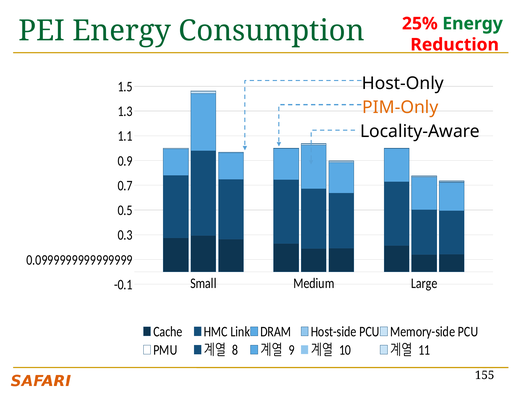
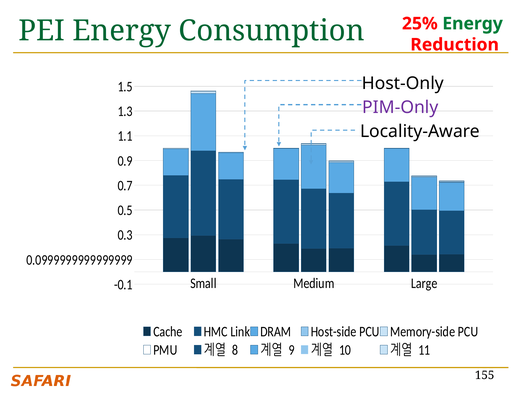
PIM-Only colour: orange -> purple
